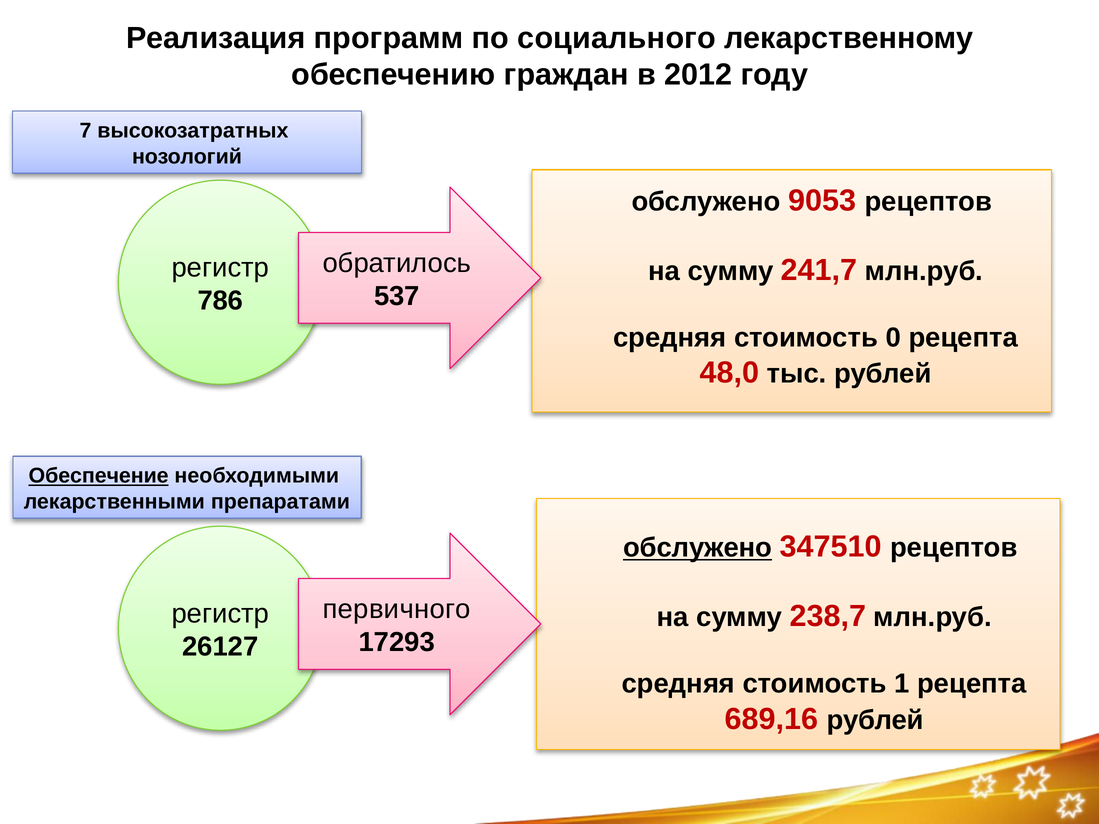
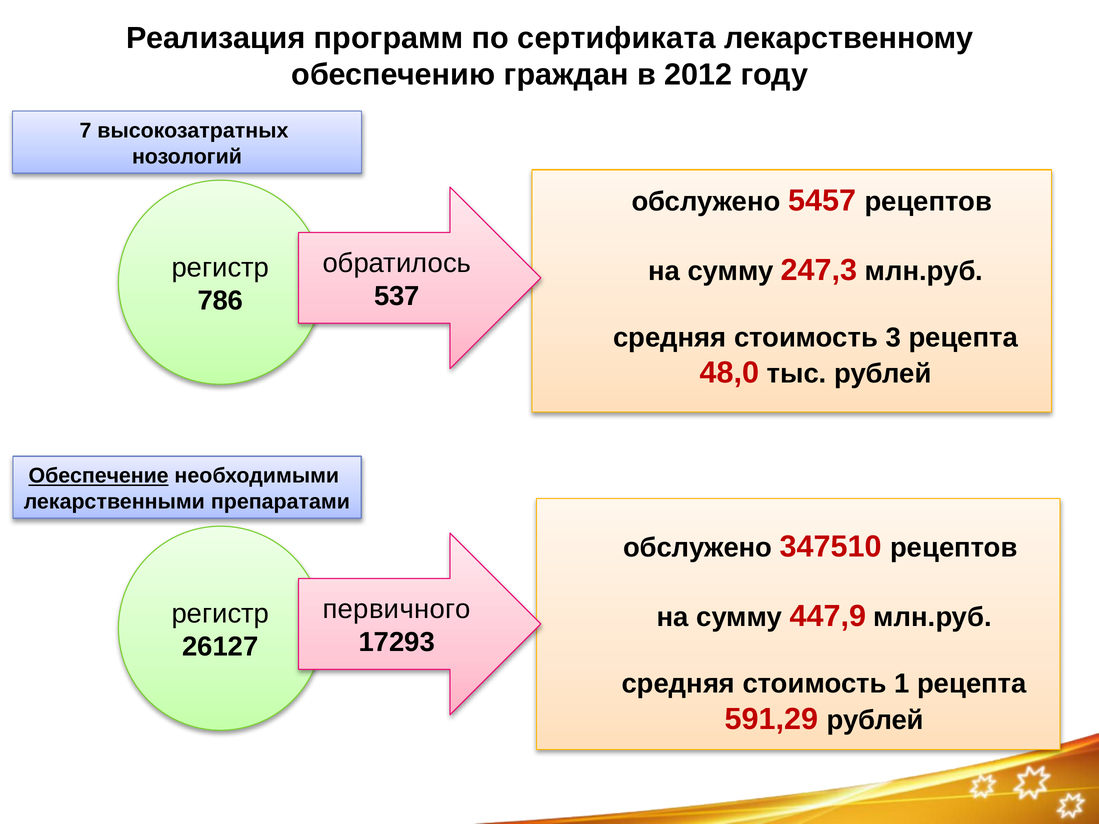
социального: социального -> сертификата
9053: 9053 -> 5457
241,7: 241,7 -> 247,3
0: 0 -> 3
обслужено at (698, 548) underline: present -> none
238,7: 238,7 -> 447,9
689,16: 689,16 -> 591,29
